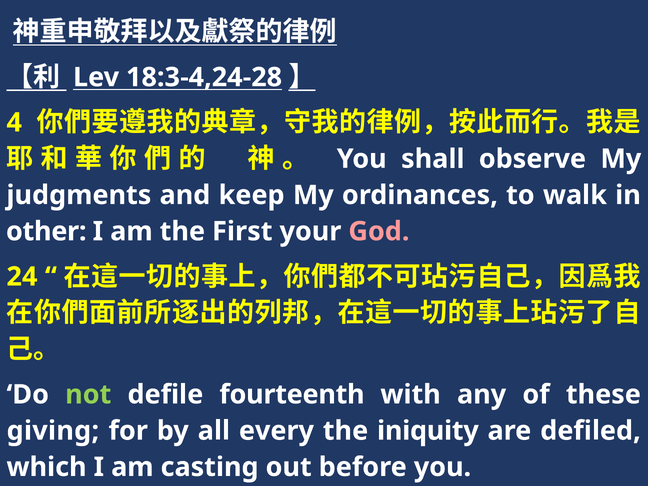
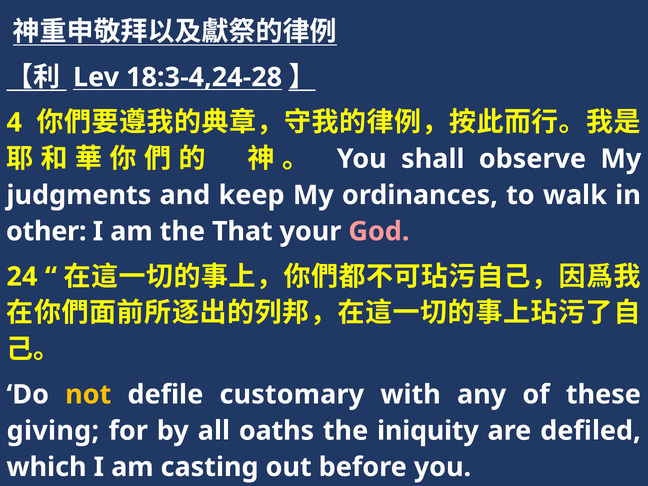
First: First -> That
not colour: light green -> yellow
fourteenth: fourteenth -> customary
every: every -> oaths
